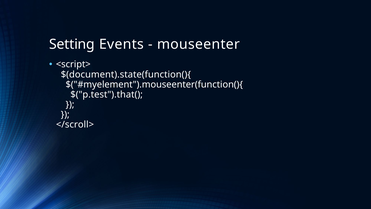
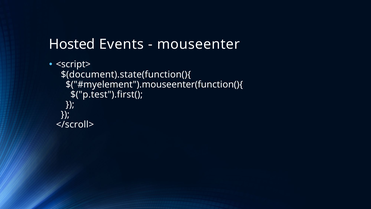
Setting: Setting -> Hosted
$("p.test").that(: $("p.test").that( -> $("p.test").first(
